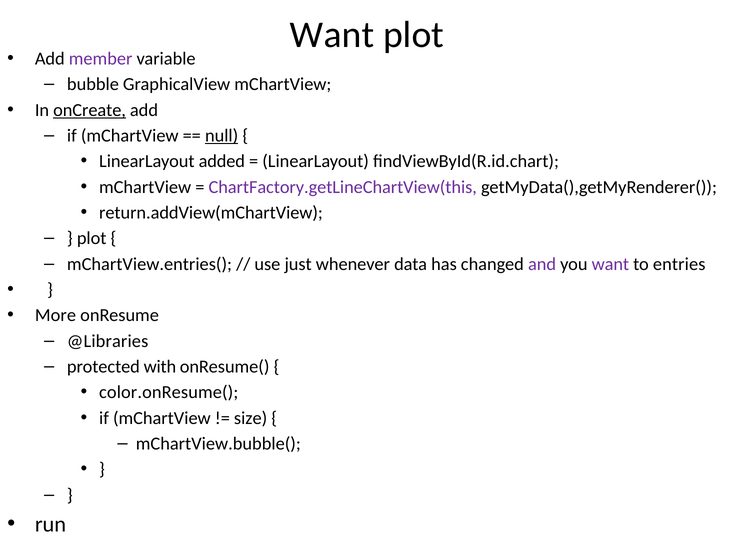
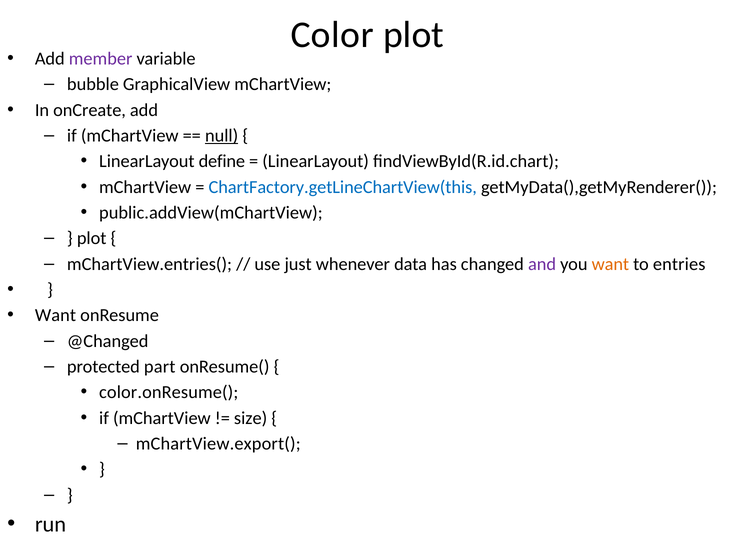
Want at (332, 35): Want -> Color
onCreate underline: present -> none
added: added -> define
ChartFactory.getLineChartView(this colour: purple -> blue
return.addView(mChartView: return.addView(mChartView -> public.addView(mChartView
want at (610, 264) colour: purple -> orange
More at (55, 316): More -> Want
@Libraries: @Libraries -> @Changed
with: with -> part
mChartView.bubble(: mChartView.bubble( -> mChartView.export(
